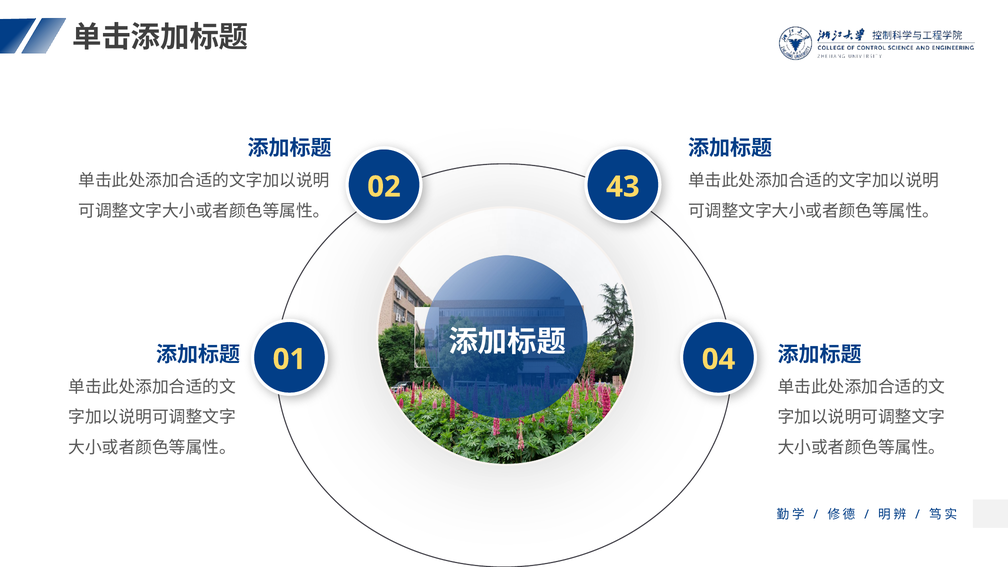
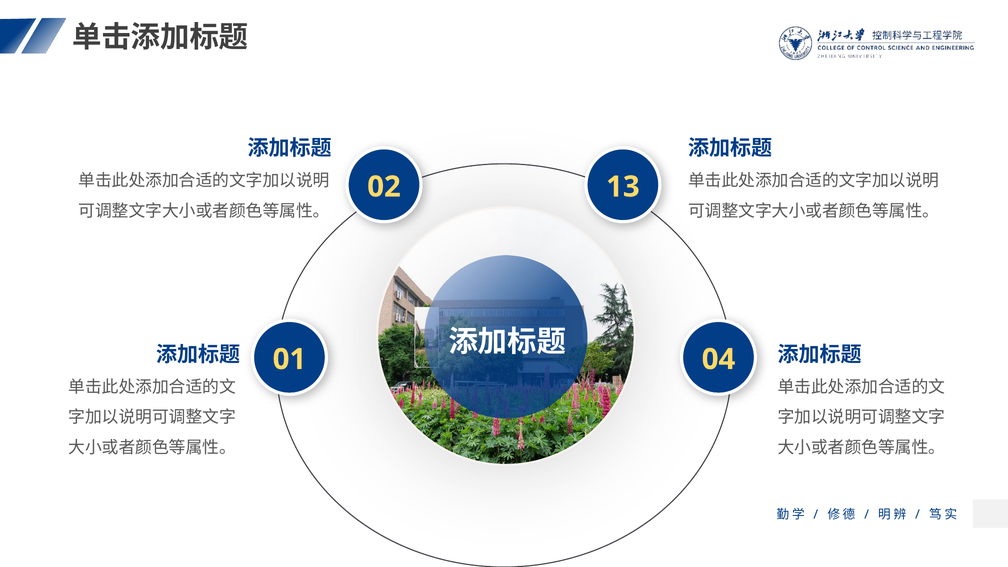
43: 43 -> 13
